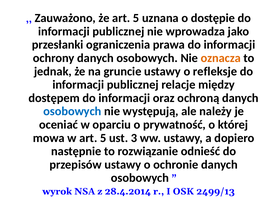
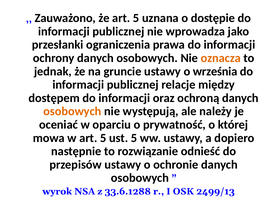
refleksje: refleksje -> września
osobowych at (72, 111) colour: blue -> orange
ust 3: 3 -> 5
28.4.2014: 28.4.2014 -> 33.6.1288
